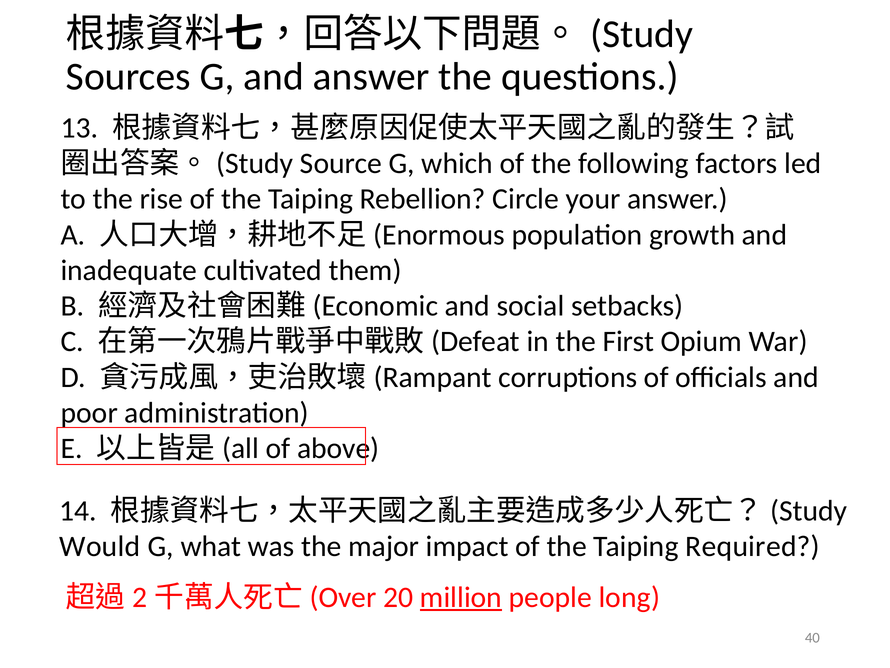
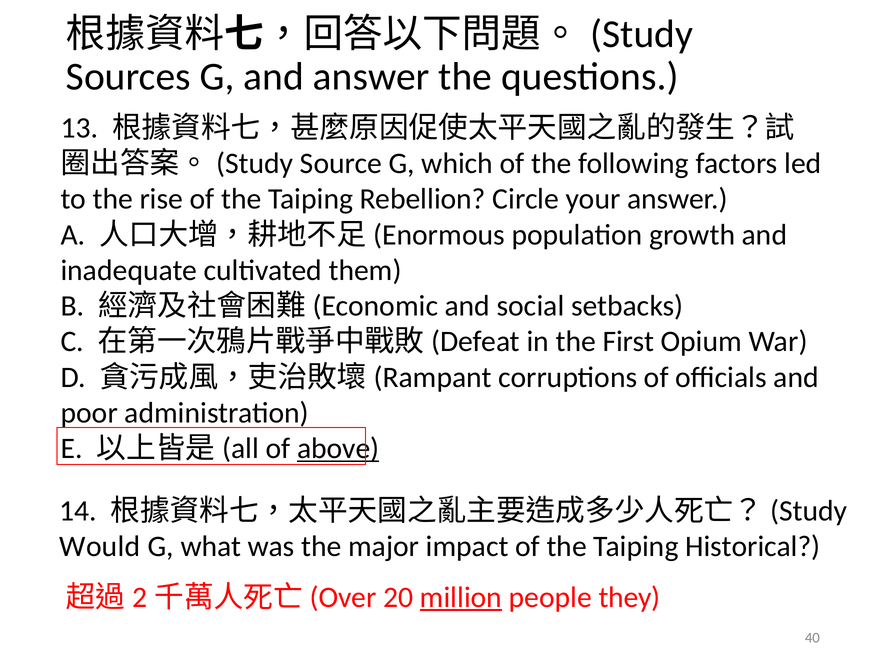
above underline: none -> present
Required: Required -> Historical
long: long -> they
